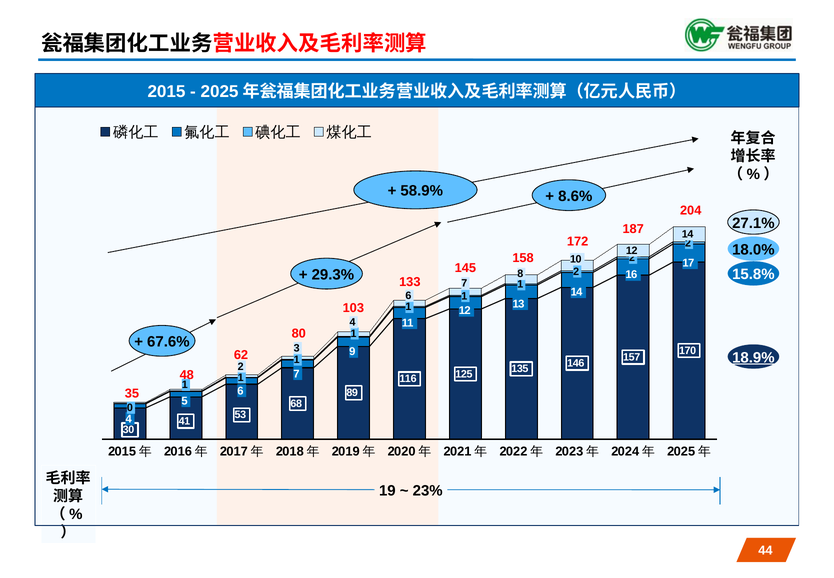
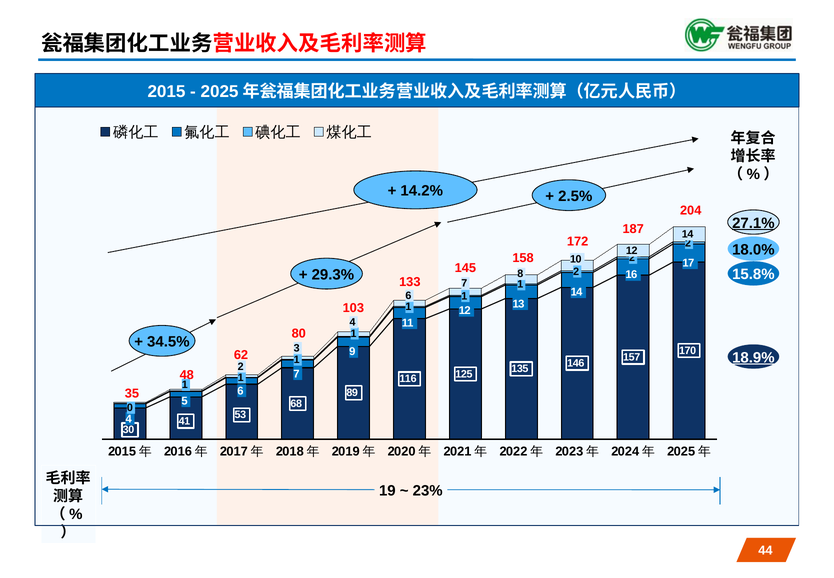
58.9%: 58.9% -> 14.2%
8.6%: 8.6% -> 2.5%
27.1% underline: none -> present
67.6%: 67.6% -> 34.5%
